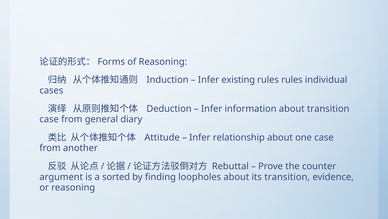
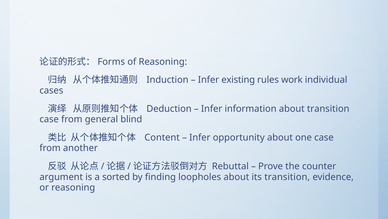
rules rules: rules -> work
diary: diary -> blind
Attitude: Attitude -> Content
relationship: relationship -> opportunity
